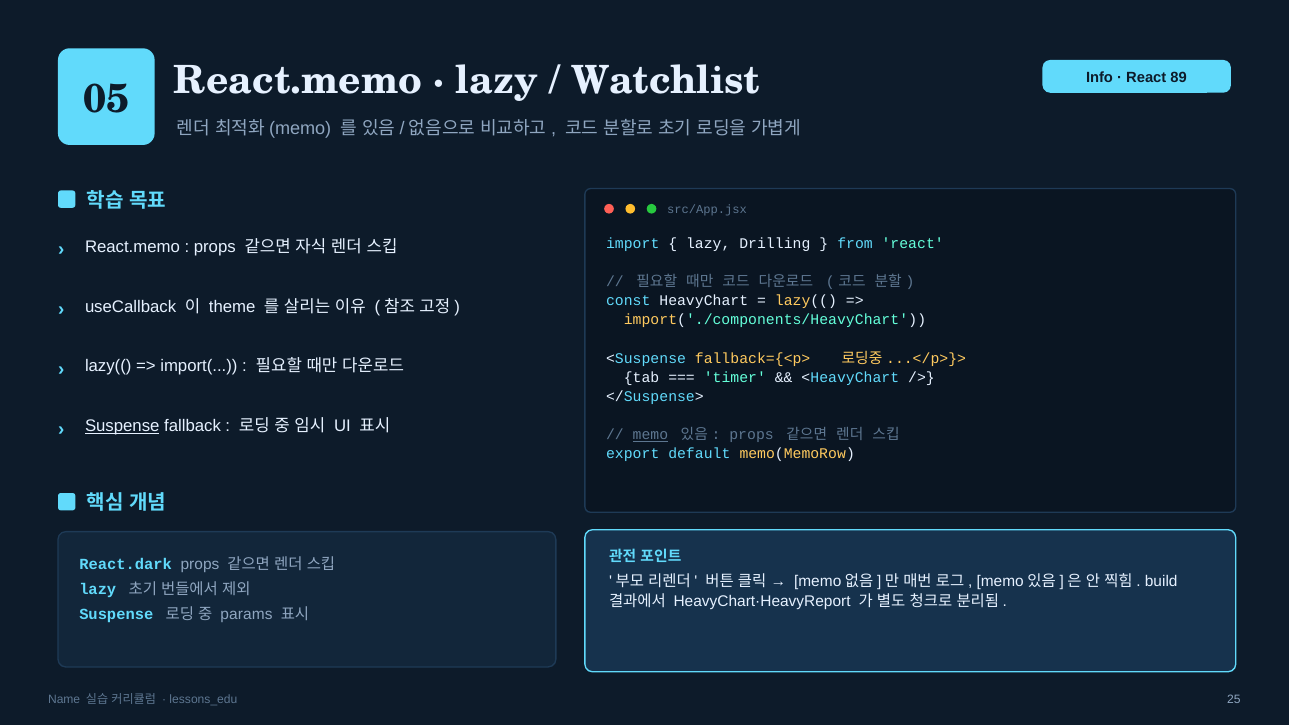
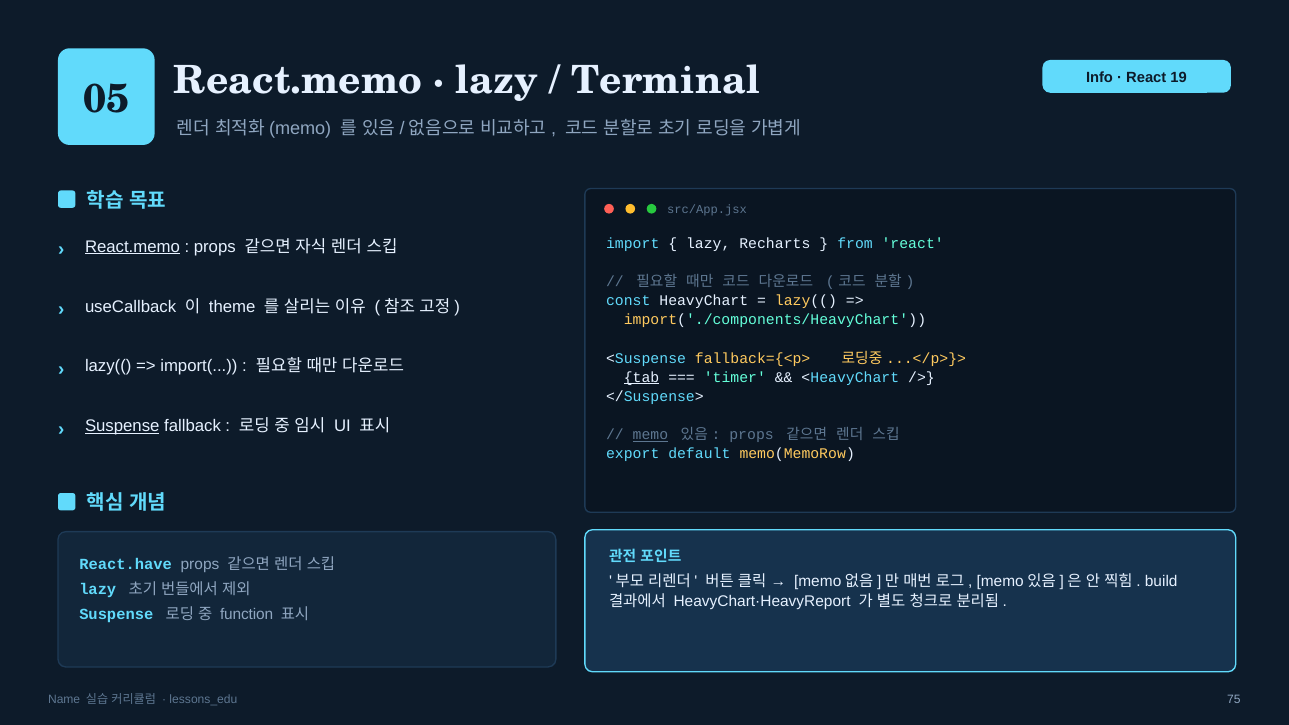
89: 89 -> 19
Watchlist: Watchlist -> Terminal
Drilling: Drilling -> Recharts
React.memo at (132, 247) underline: none -> present
tab underline: none -> present
React.dark: React.dark -> React.have
params: params -> function
25: 25 -> 75
